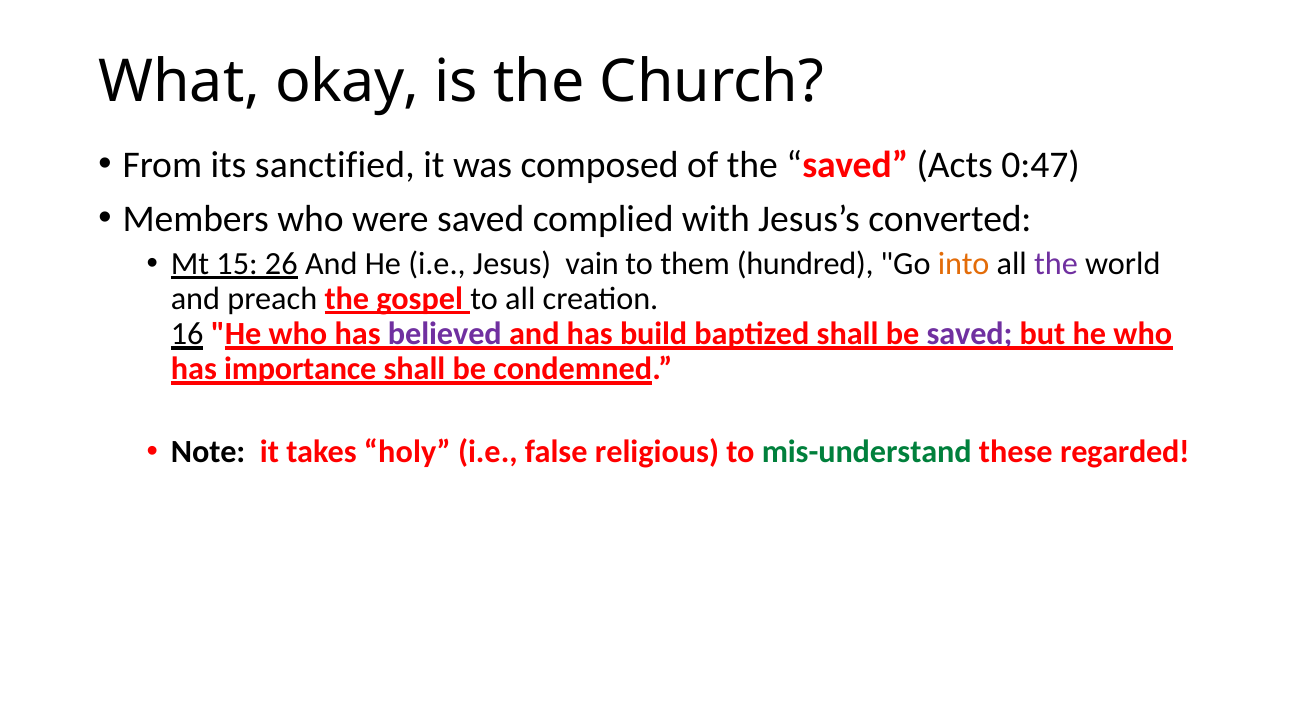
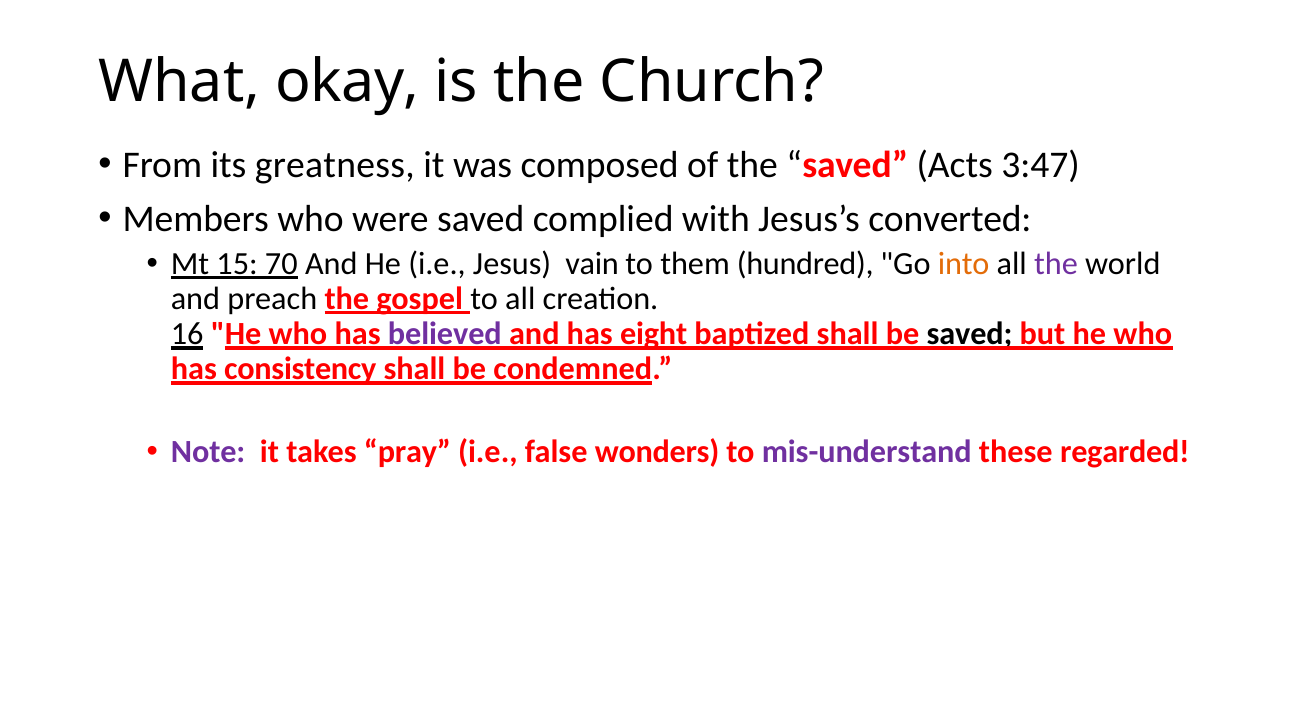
sanctified: sanctified -> greatness
0:47: 0:47 -> 3:47
26: 26 -> 70
build: build -> eight
saved at (970, 334) colour: purple -> black
importance: importance -> consistency
Note colour: black -> purple
holy: holy -> pray
religious: religious -> wonders
mis-understand colour: green -> purple
